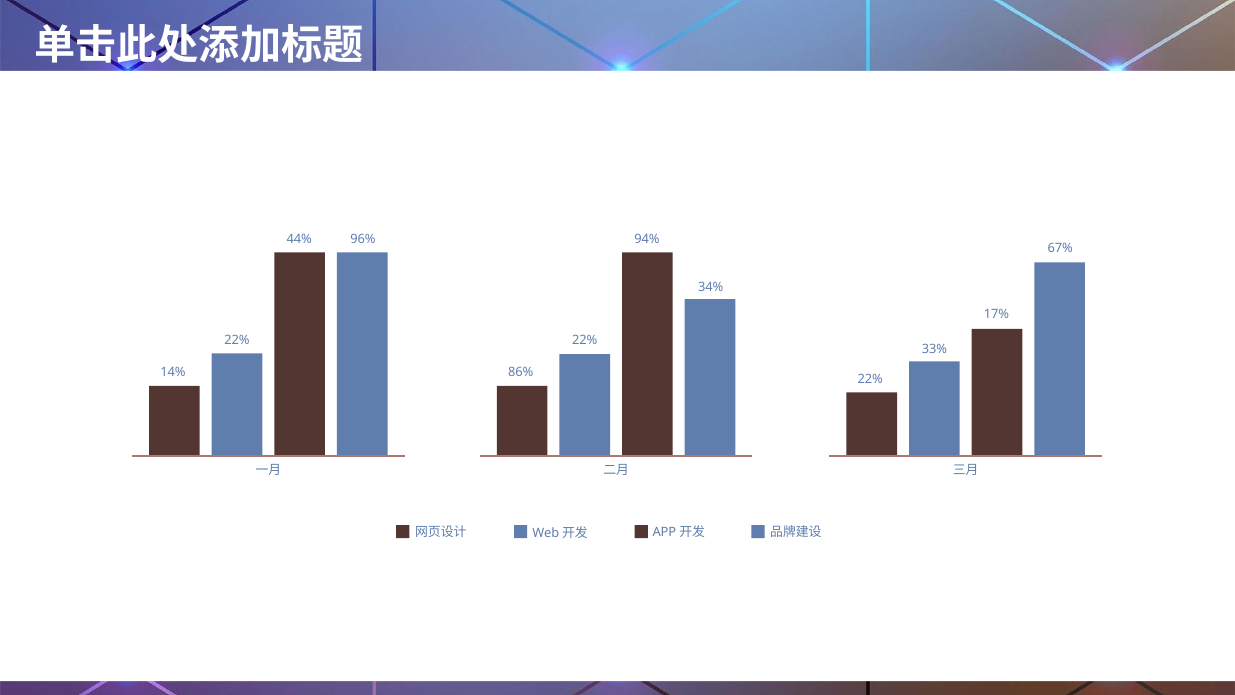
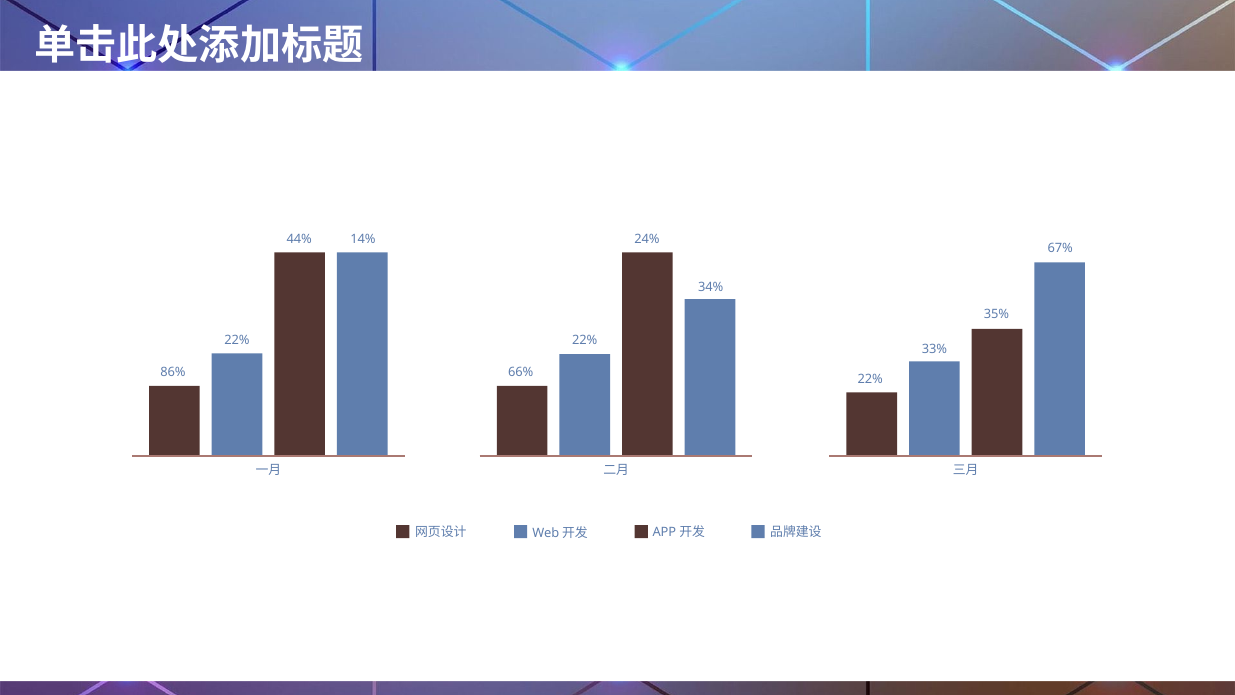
96%: 96% -> 14%
94%: 94% -> 24%
17%: 17% -> 35%
14%: 14% -> 86%
86%: 86% -> 66%
